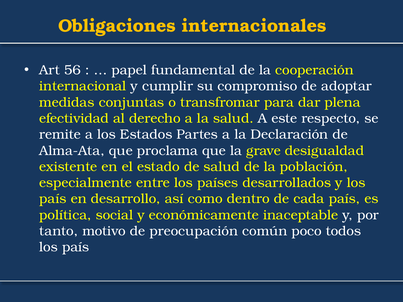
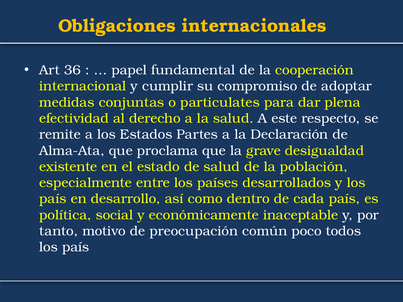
56: 56 -> 36
transfromar: transfromar -> particulates
